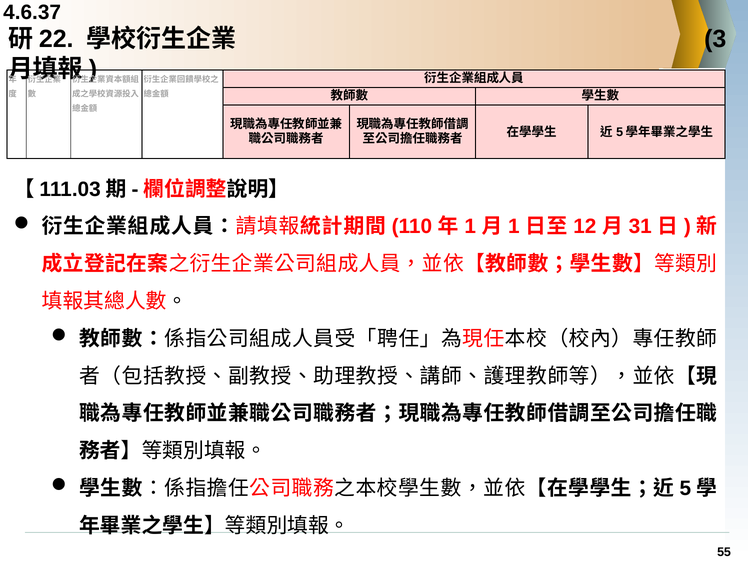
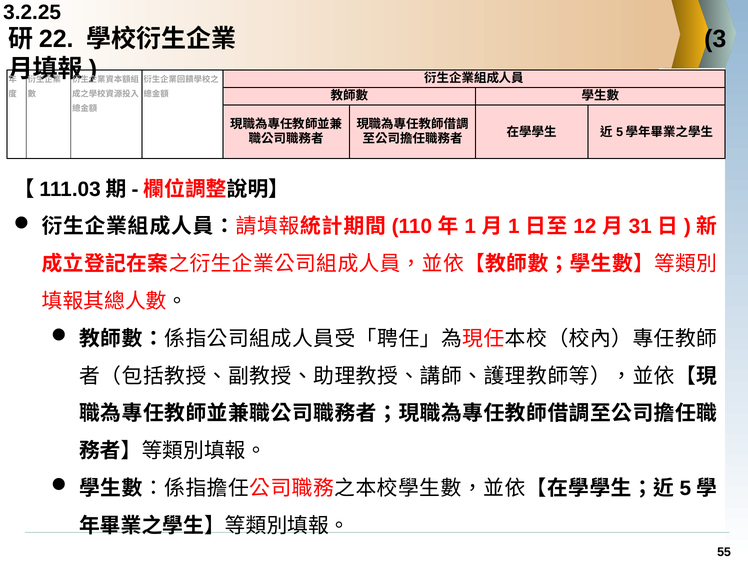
4.6.37: 4.6.37 -> 3.2.25
